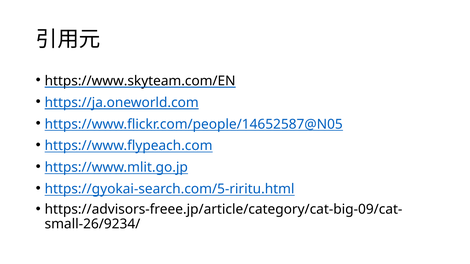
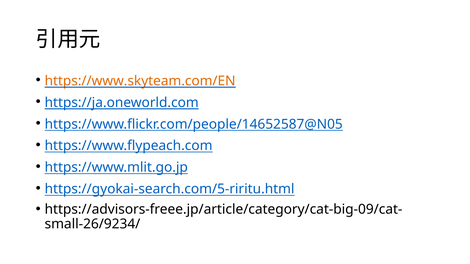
https://www.skyteam.com/EN colour: black -> orange
